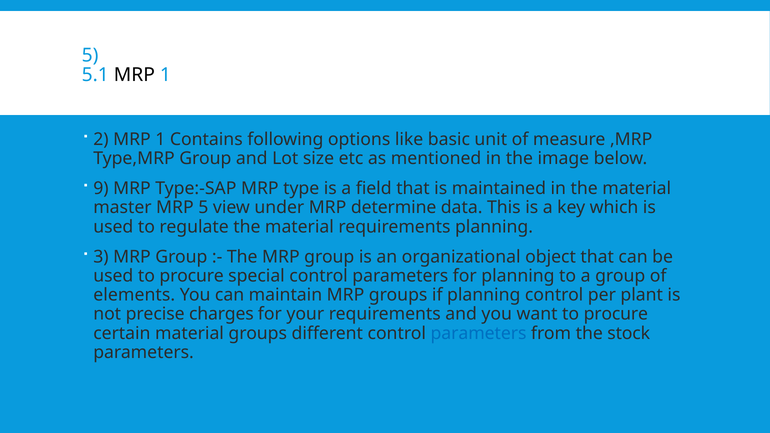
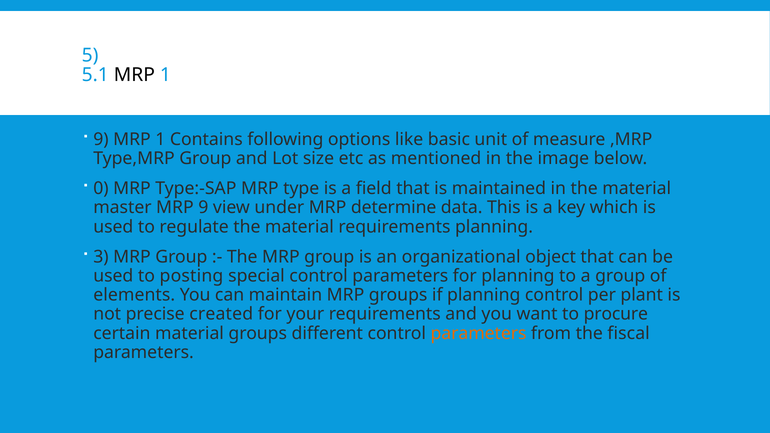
2 at (101, 139): 2 -> 9
9: 9 -> 0
MRP 5: 5 -> 9
used to procure: procure -> posting
charges: charges -> created
parameters at (479, 333) colour: blue -> orange
stock: stock -> fiscal
